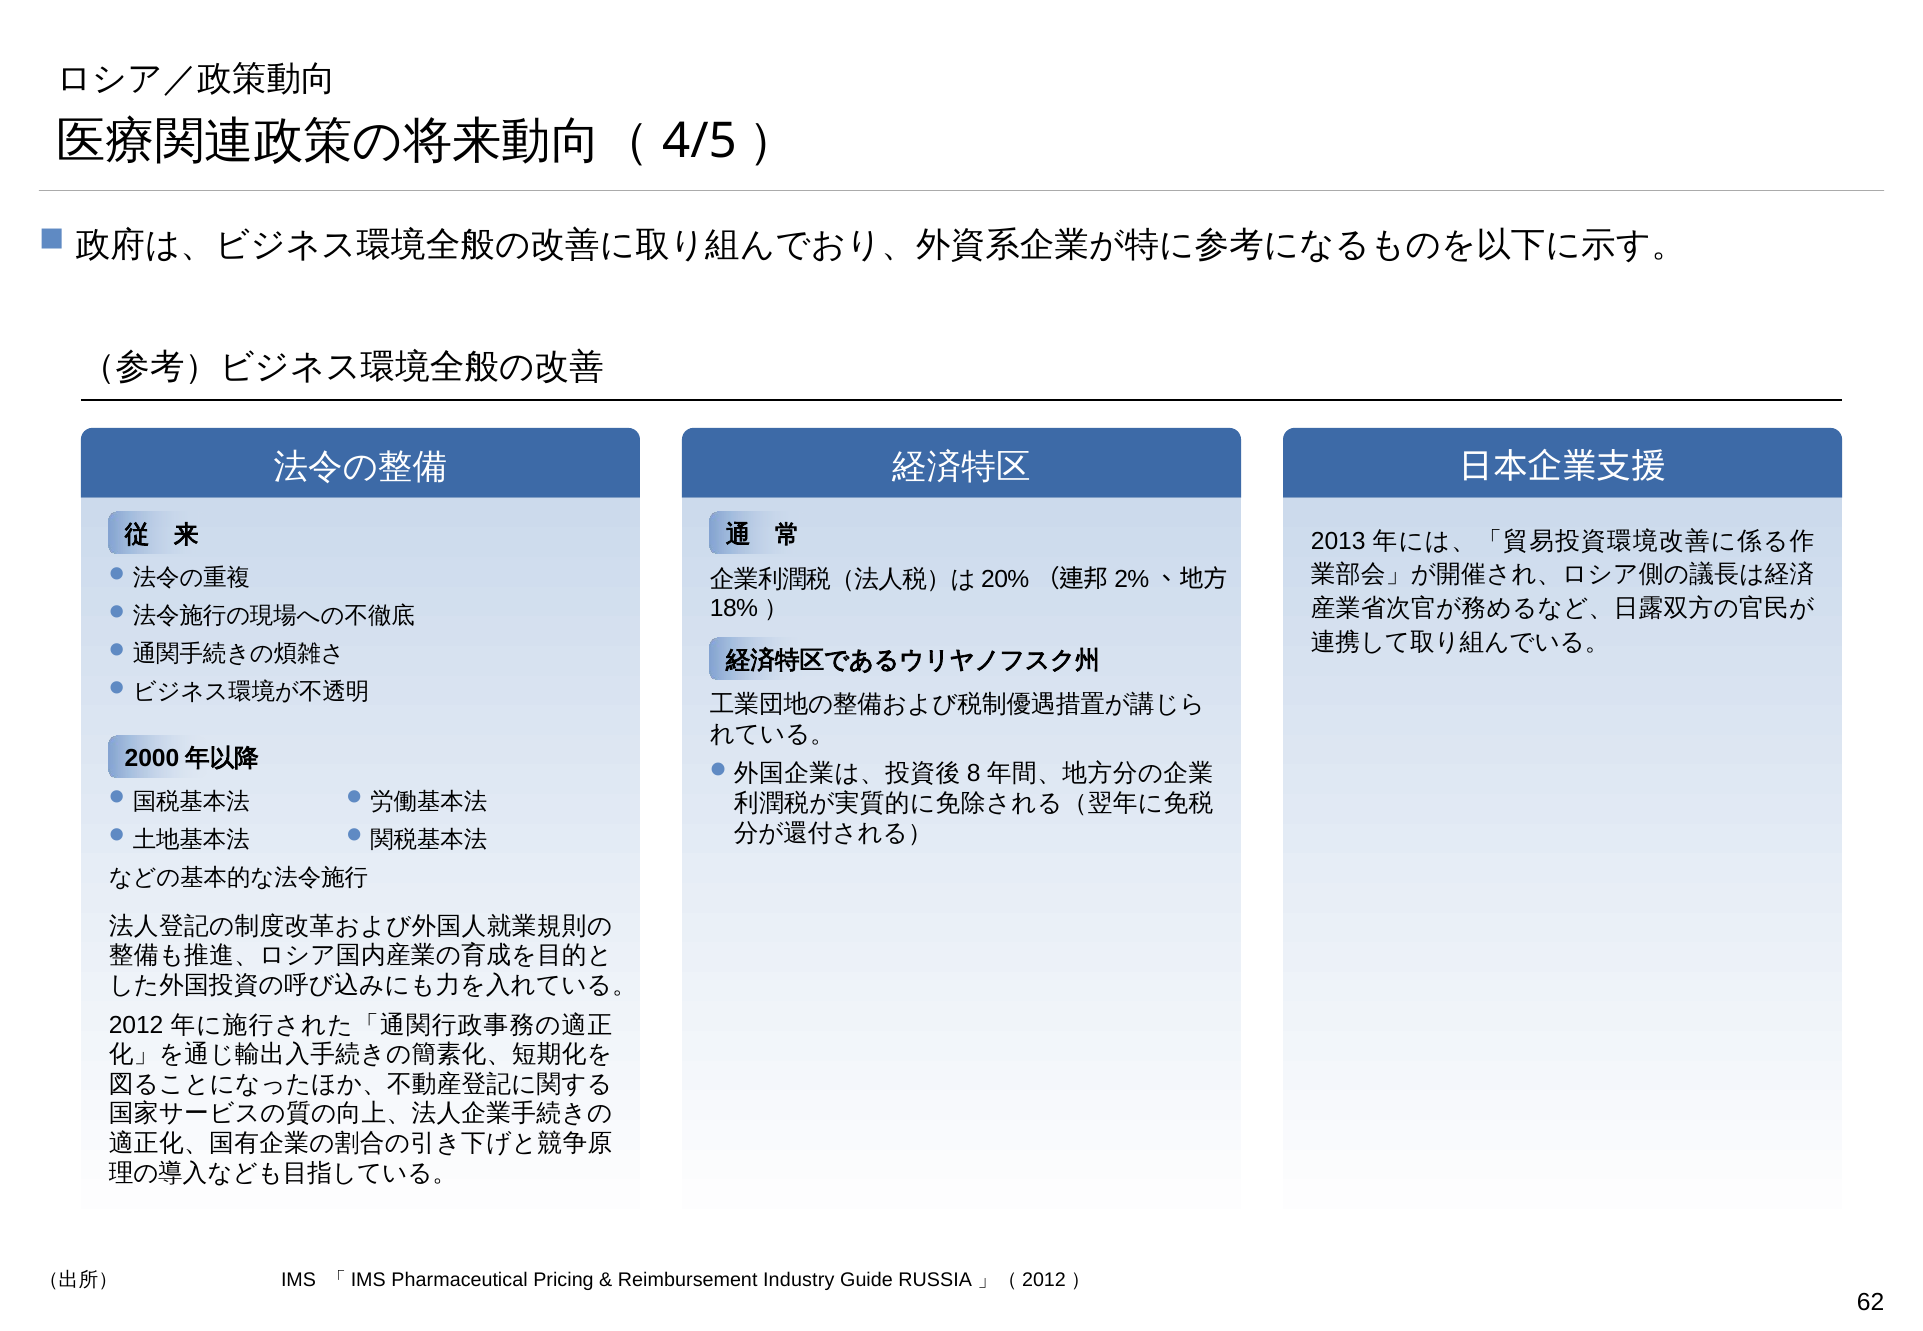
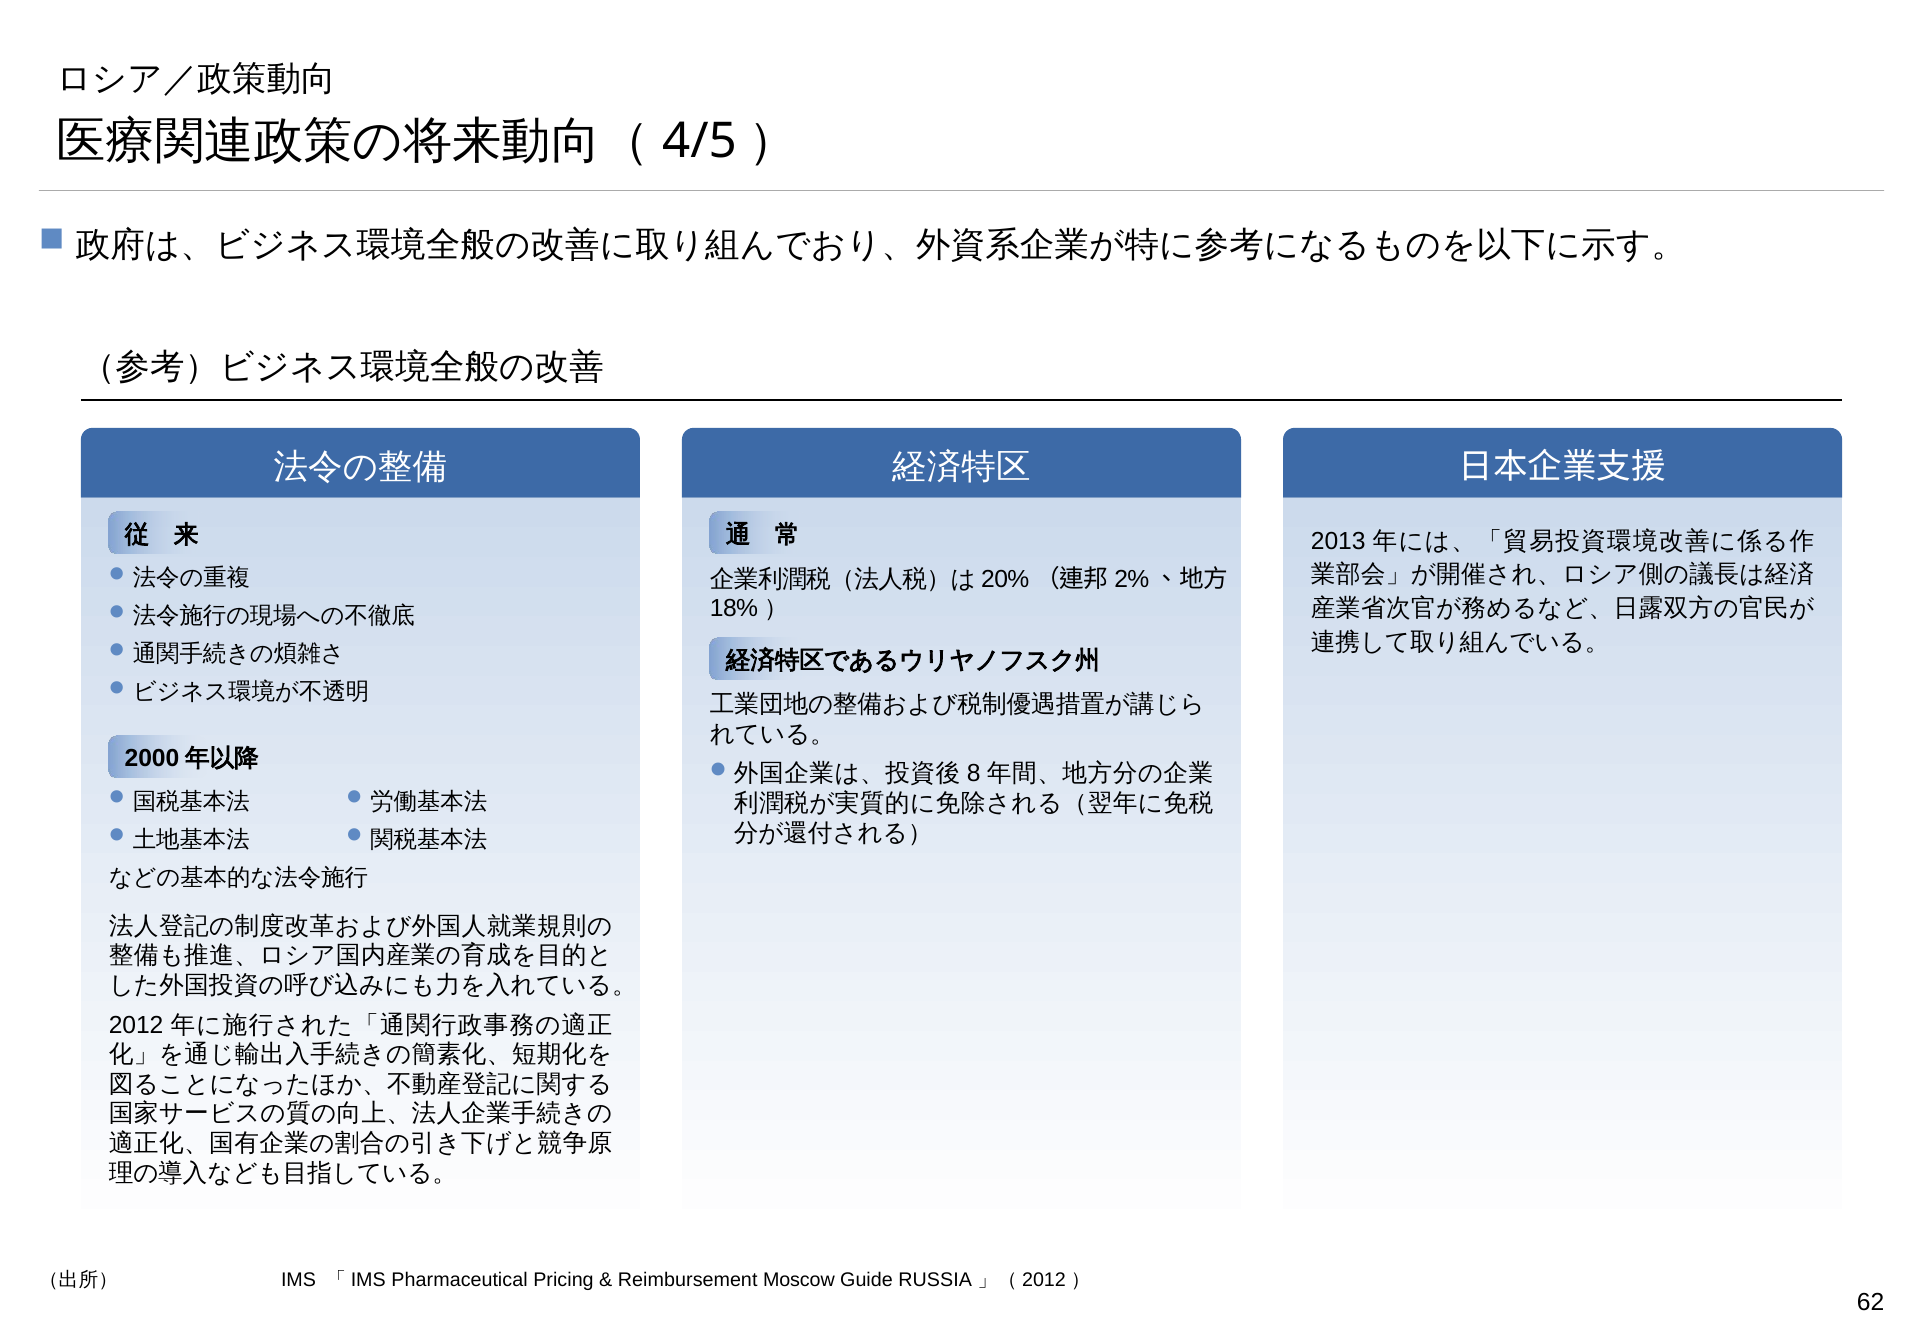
Industry: Industry -> Moscow
